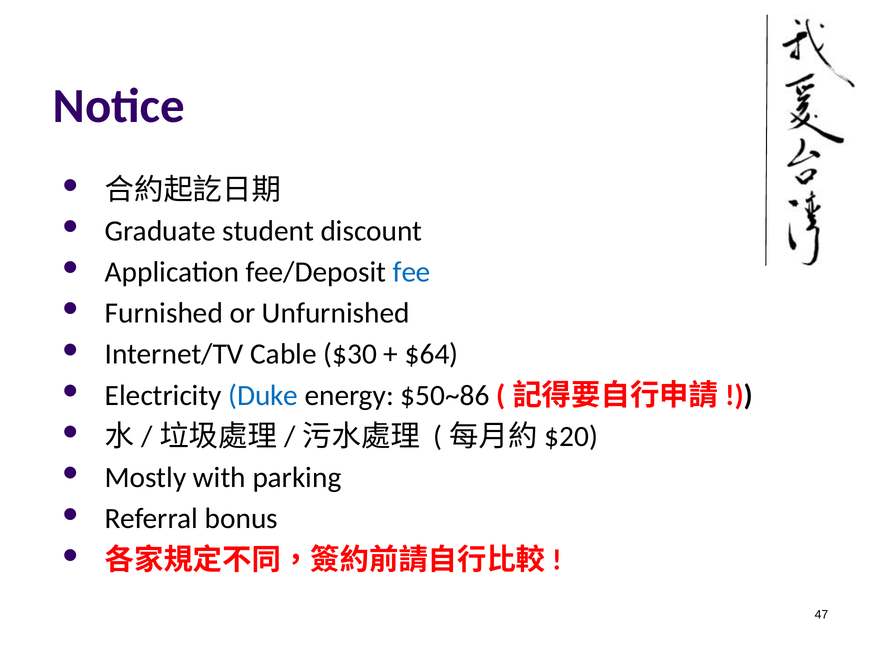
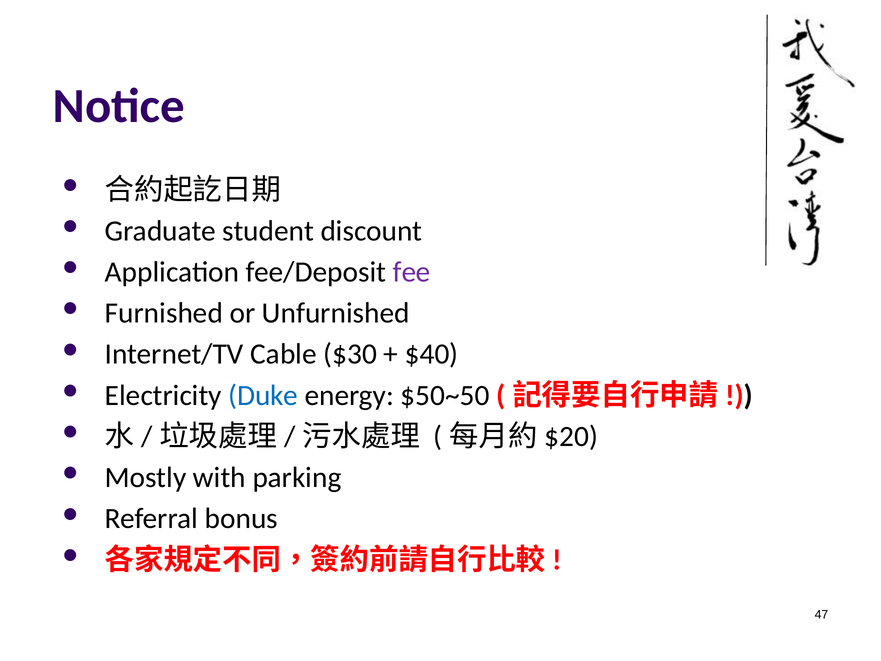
fee colour: blue -> purple
$64: $64 -> $40
$50~86: $50~86 -> $50~50
